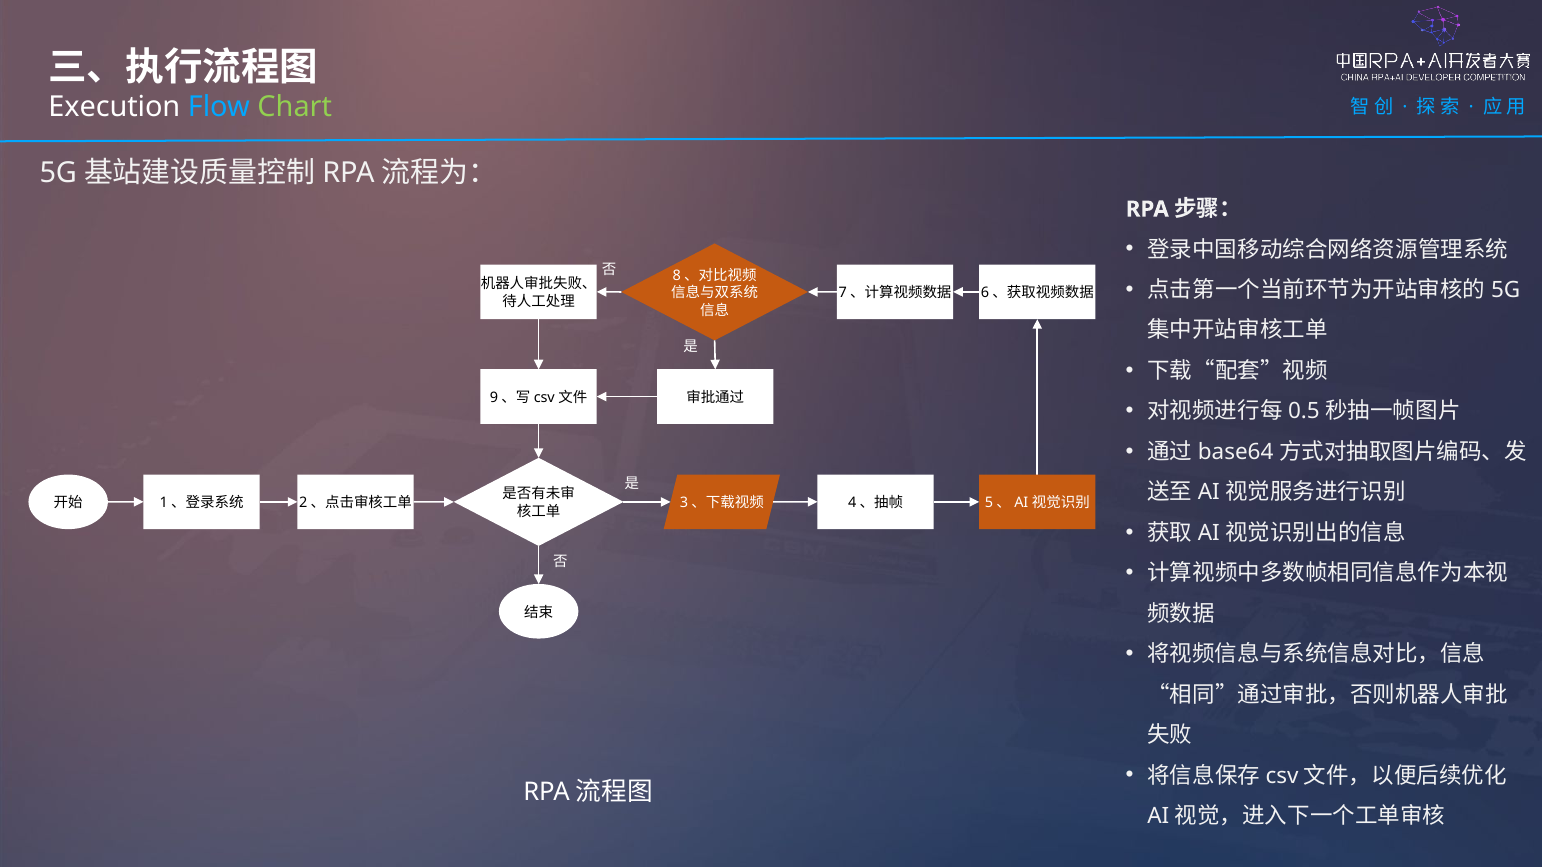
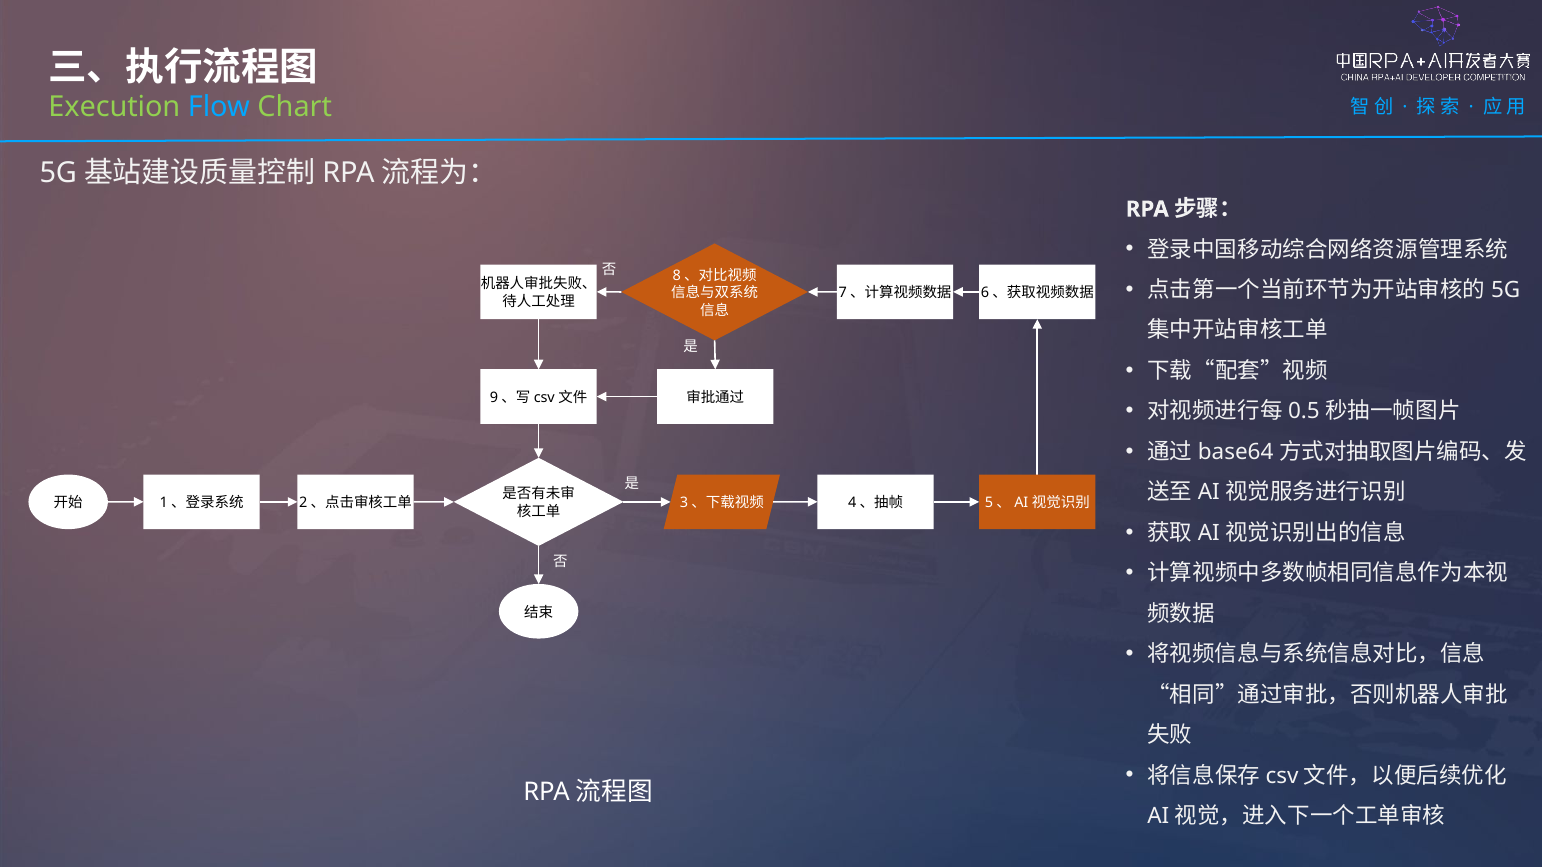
Execution colour: white -> light green
